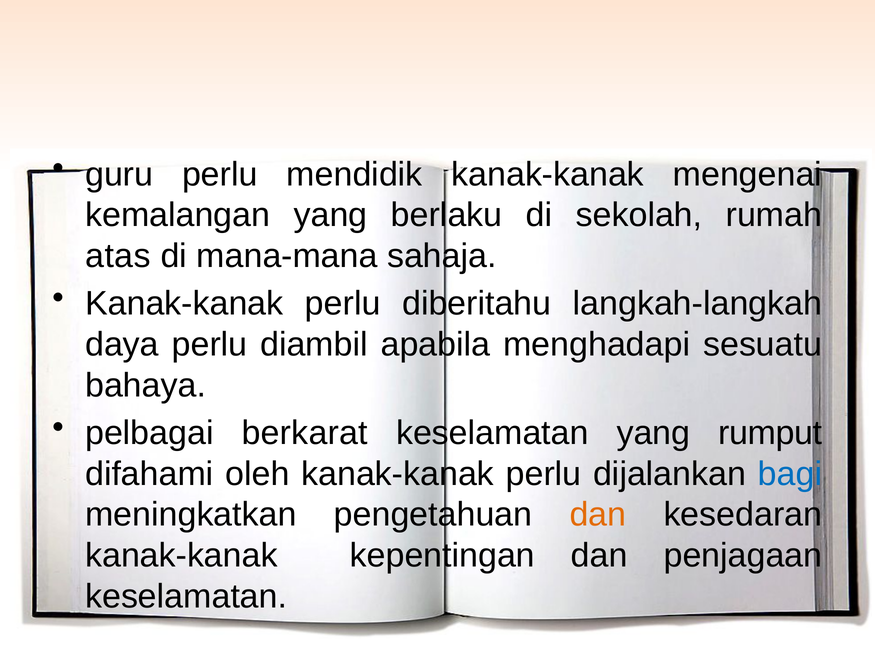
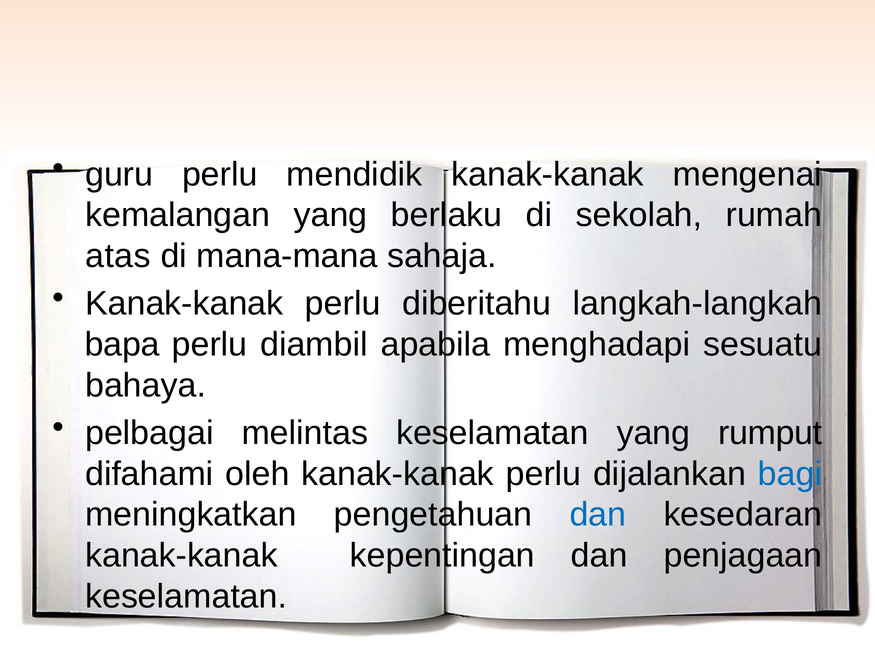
daya: daya -> bapa
berkarat: berkarat -> melintas
dan at (598, 515) colour: orange -> blue
